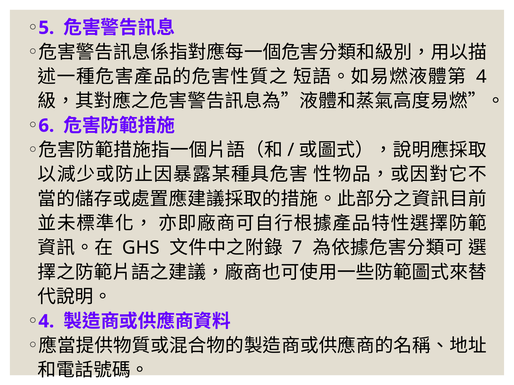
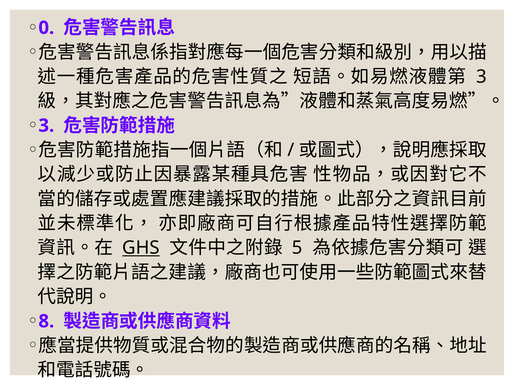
5: 5 -> 0
4 at (481, 77): 4 -> 3
6 at (46, 126): 6 -> 3
GHS underline: none -> present
7: 7 -> 5
4 at (46, 322): 4 -> 8
